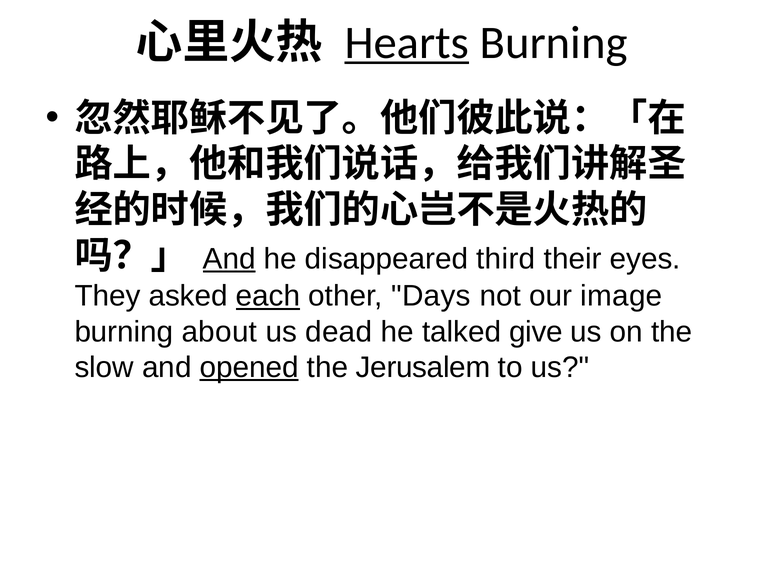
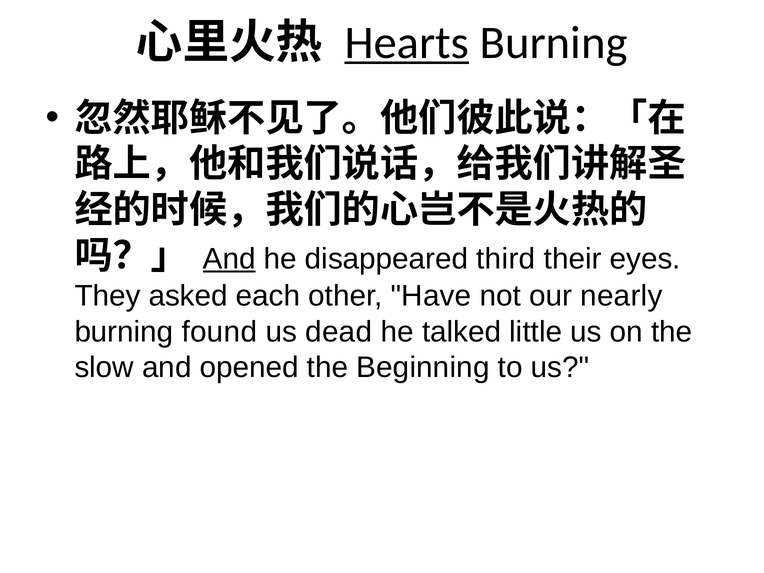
each underline: present -> none
Days: Days -> Have
image: image -> nearly
about: about -> found
give: give -> little
opened underline: present -> none
Jerusalem: Jerusalem -> Beginning
